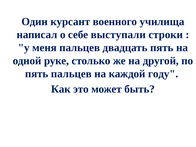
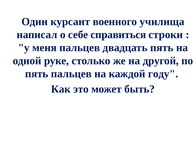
выступали: выступали -> справиться
